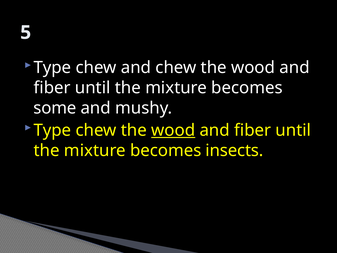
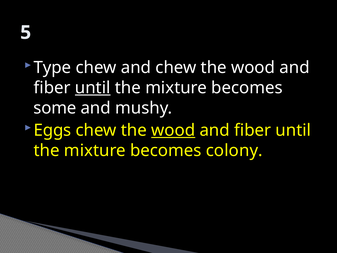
until at (93, 88) underline: none -> present
Type at (52, 130): Type -> Eggs
insects: insects -> colony
